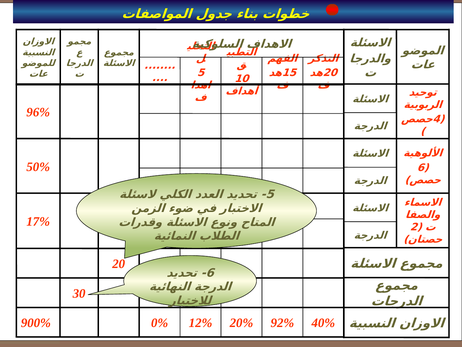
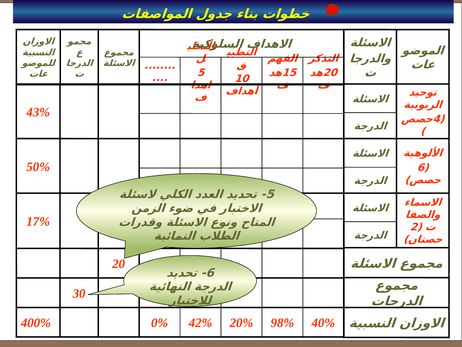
96%: 96% -> 43%
900%: 900% -> 400%
12%: 12% -> 42%
92%: 92% -> 98%
